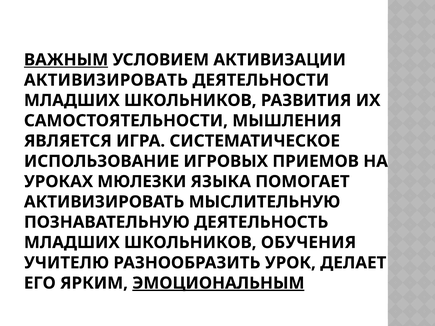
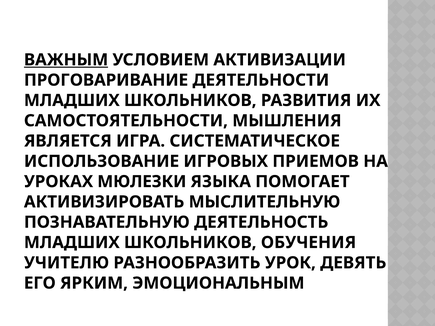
АКТИВИЗИРОВАТЬ at (106, 80): АКТИВИЗИРОВАТЬ -> ПРОГОВАРИВАНИЕ
ДЕЛАЕТ: ДЕЛАЕТ -> ДЕВЯТЬ
ЭМОЦИОНАЛЬНЫМ underline: present -> none
